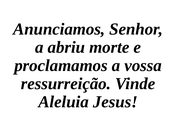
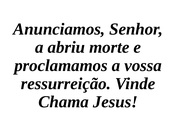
Aleluia: Aleluia -> Chama
